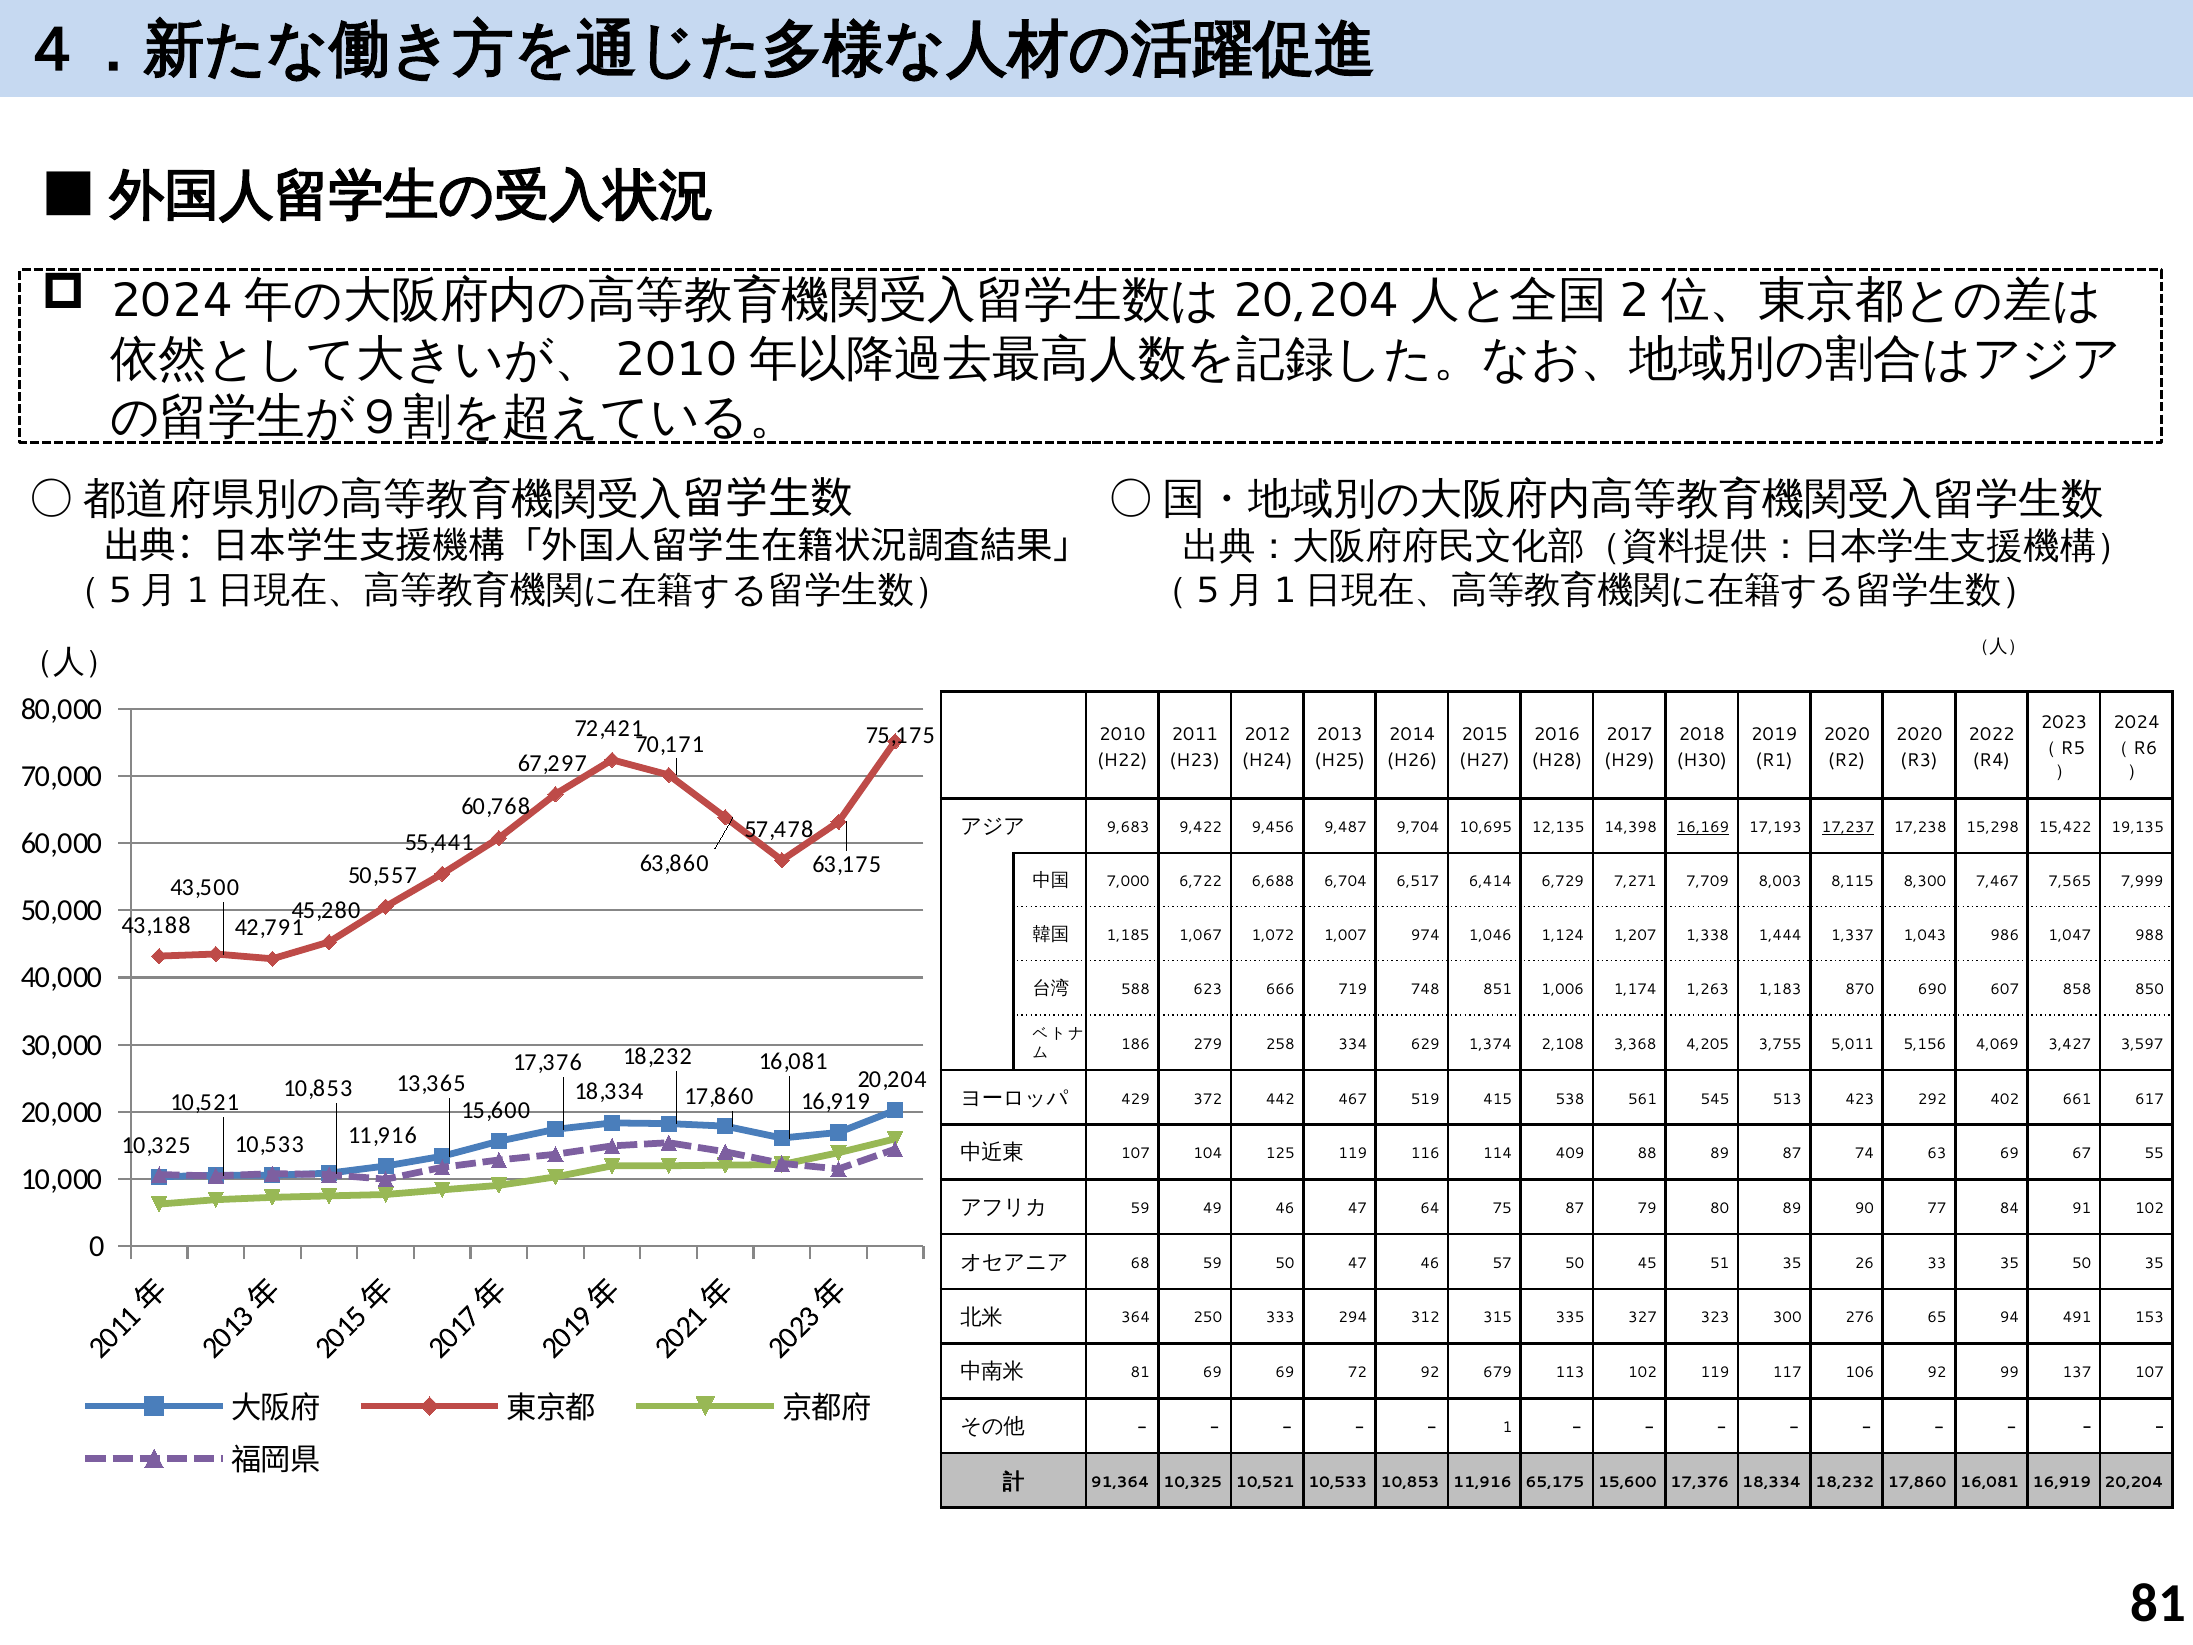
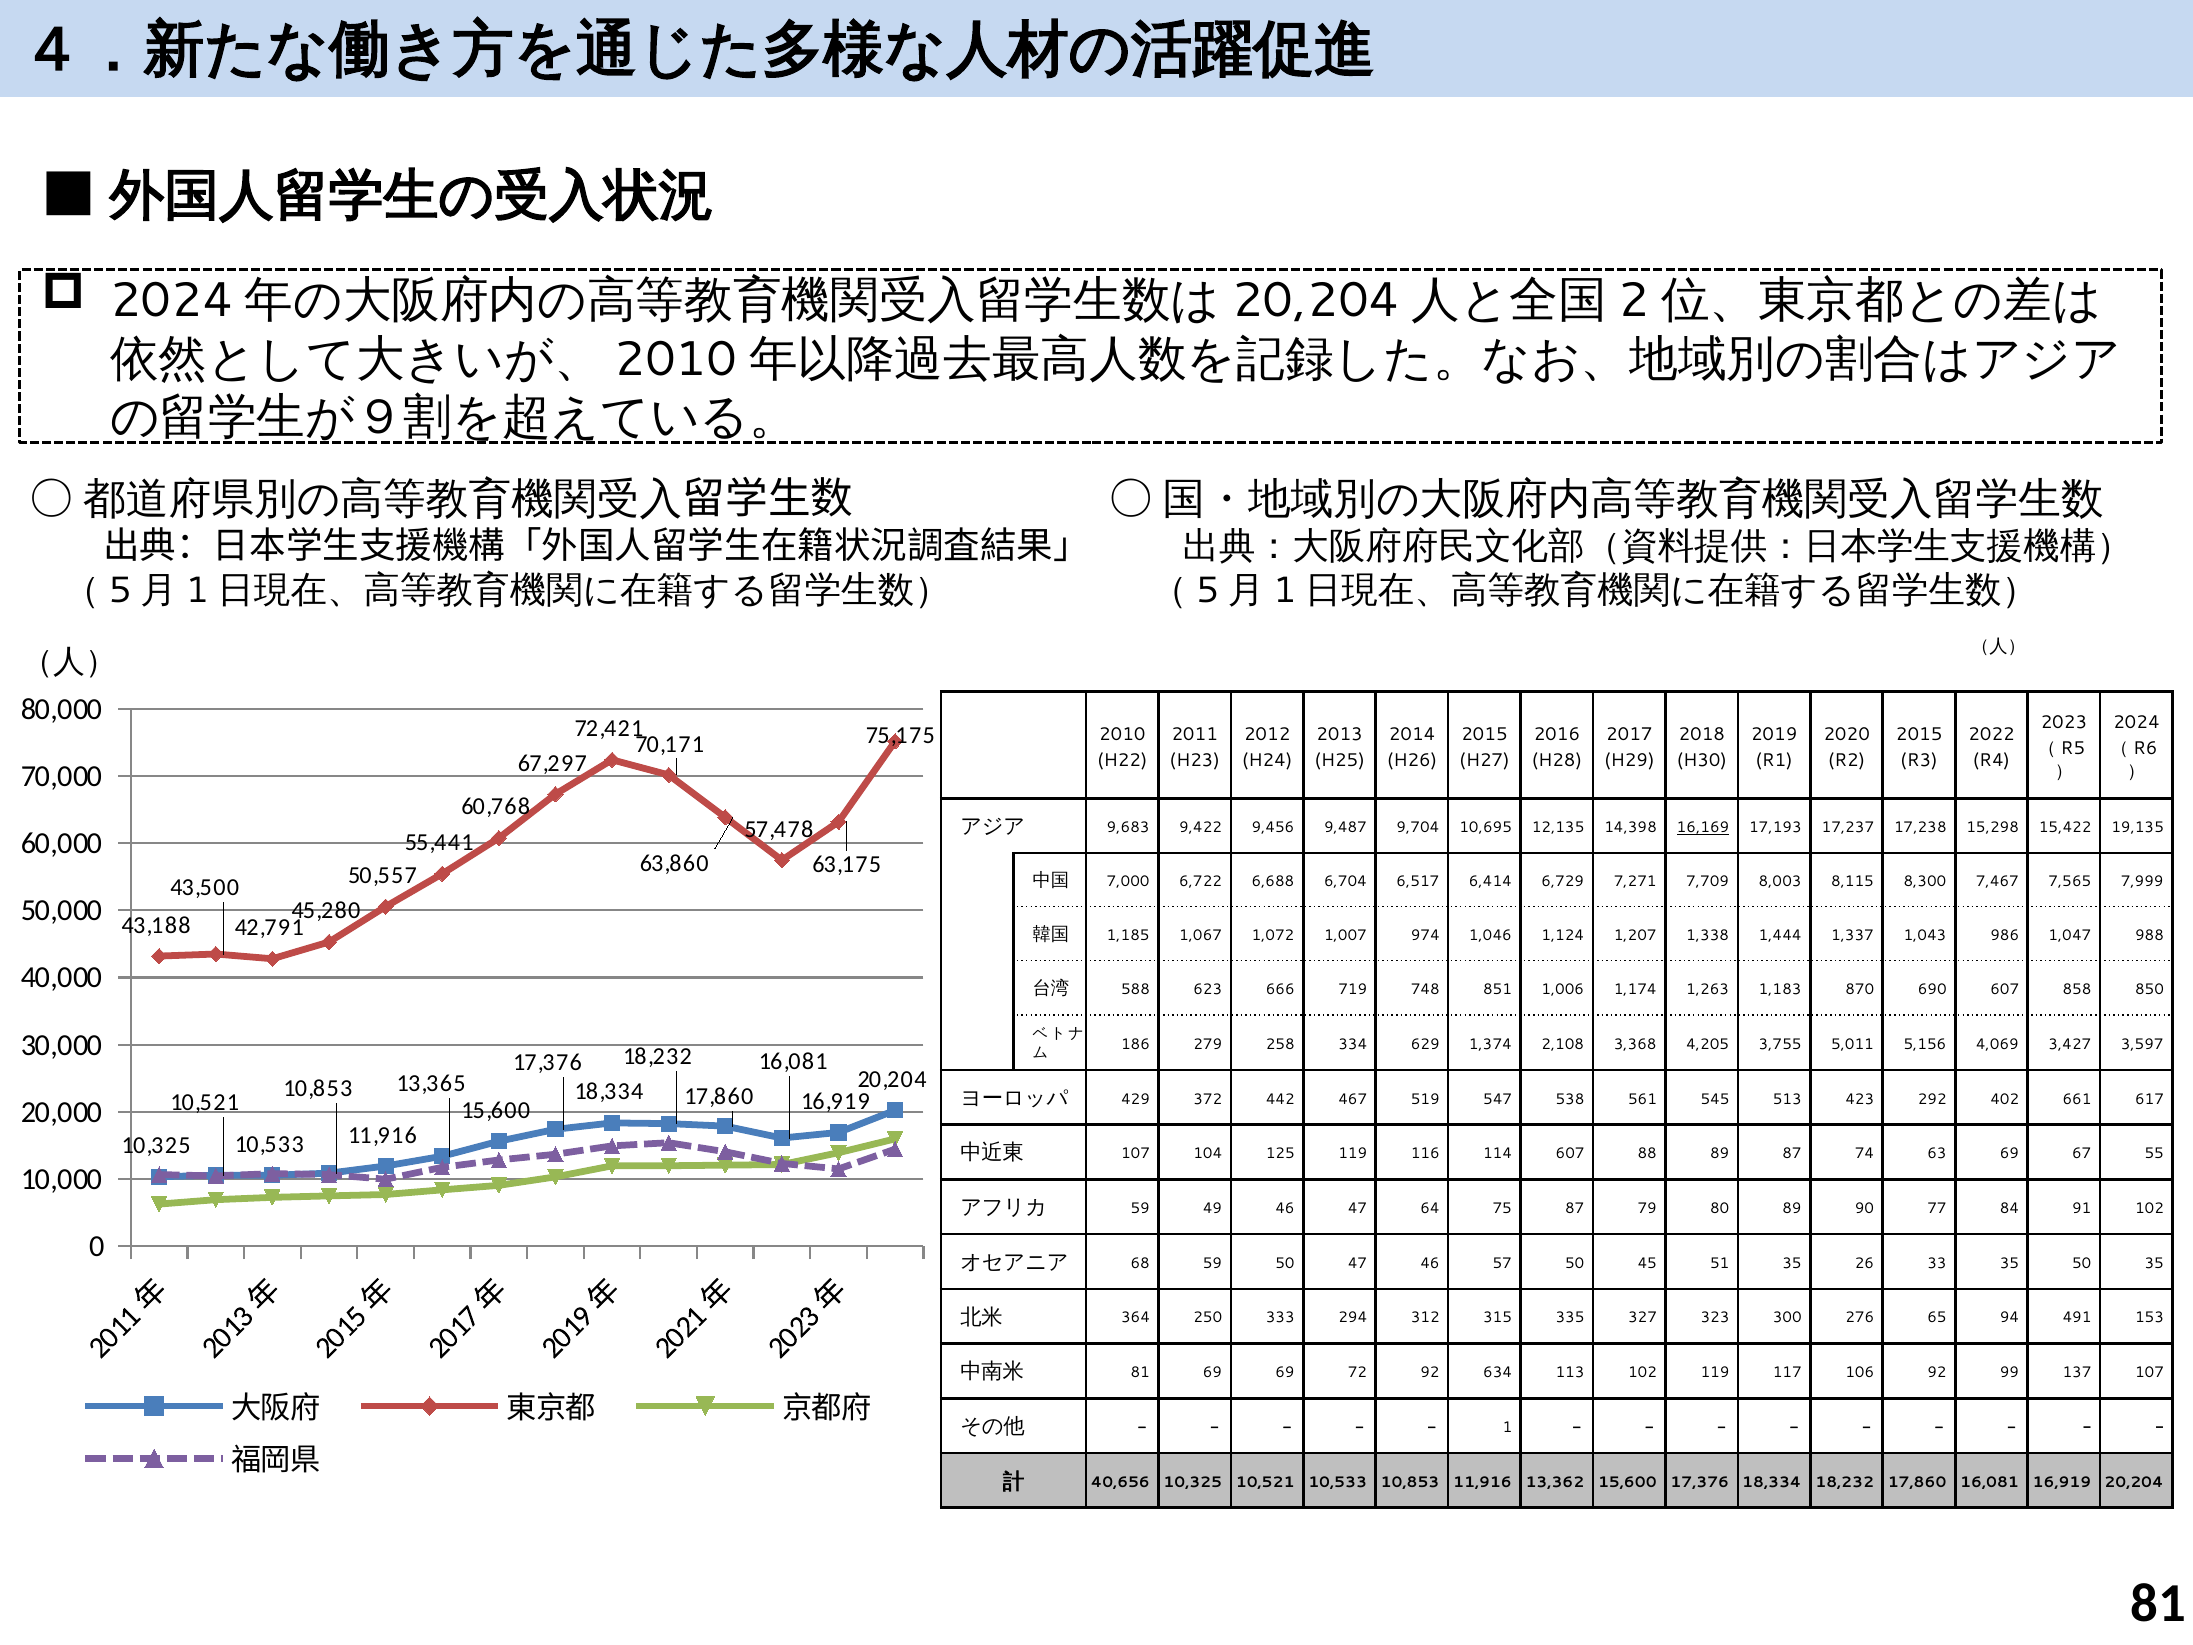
2020 at (1919, 734): 2020 -> 2015
17,237 underline: present -> none
415: 415 -> 547
114 409: 409 -> 607
679: 679 -> 634
91,364: 91,364 -> 40,656
65,175: 65,175 -> 13,362
